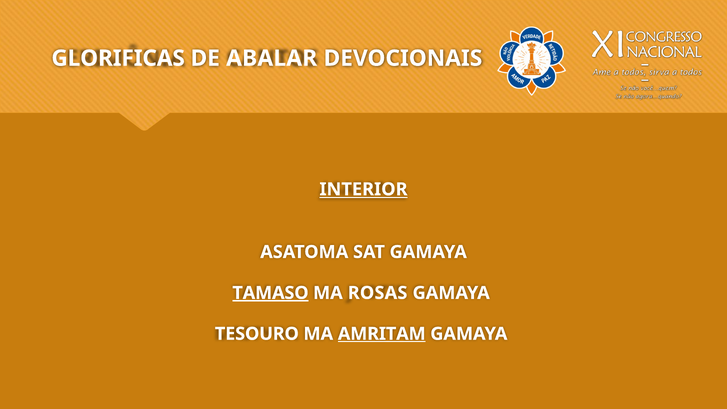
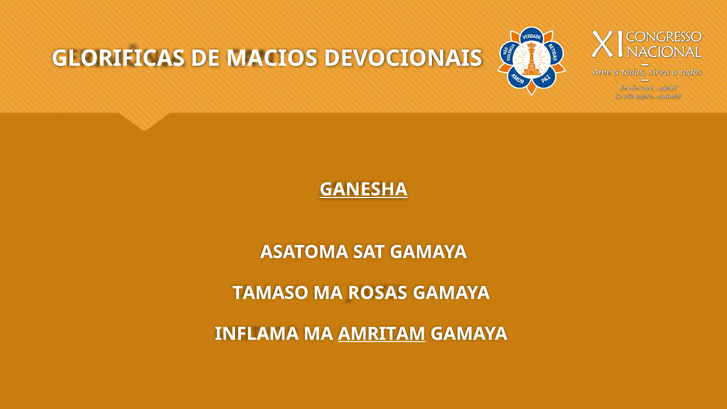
ABALAR: ABALAR -> MACIOS
INTERIOR: INTERIOR -> GANESHA
TAMASO underline: present -> none
TESOURO: TESOURO -> INFLAMA
